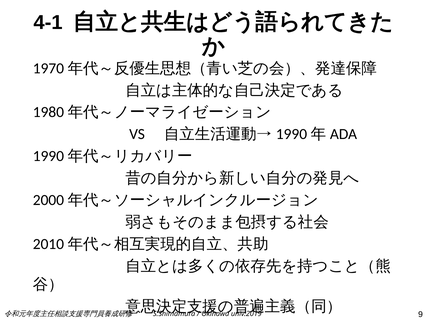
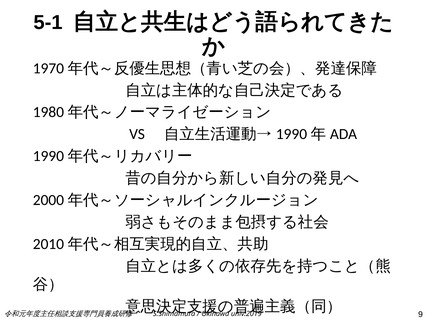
4-1: 4-1 -> 5-1
